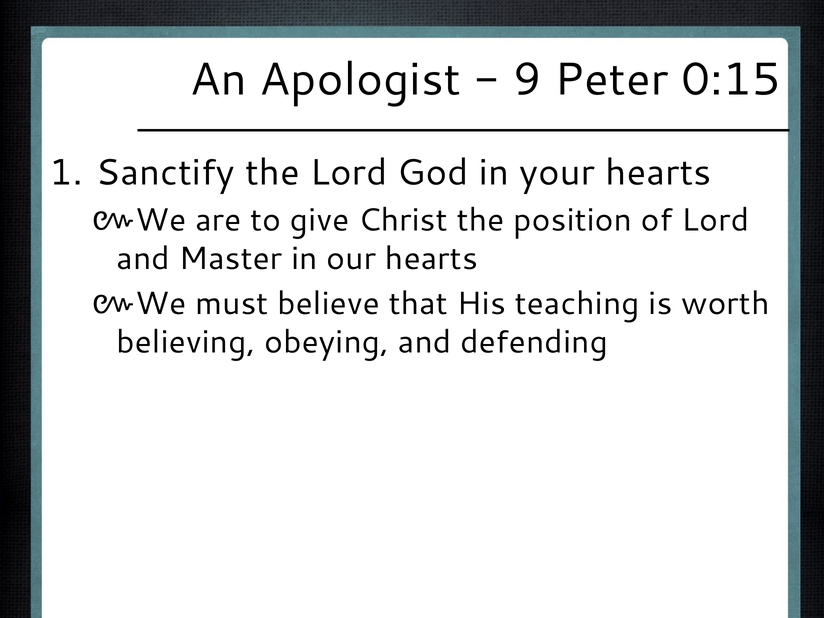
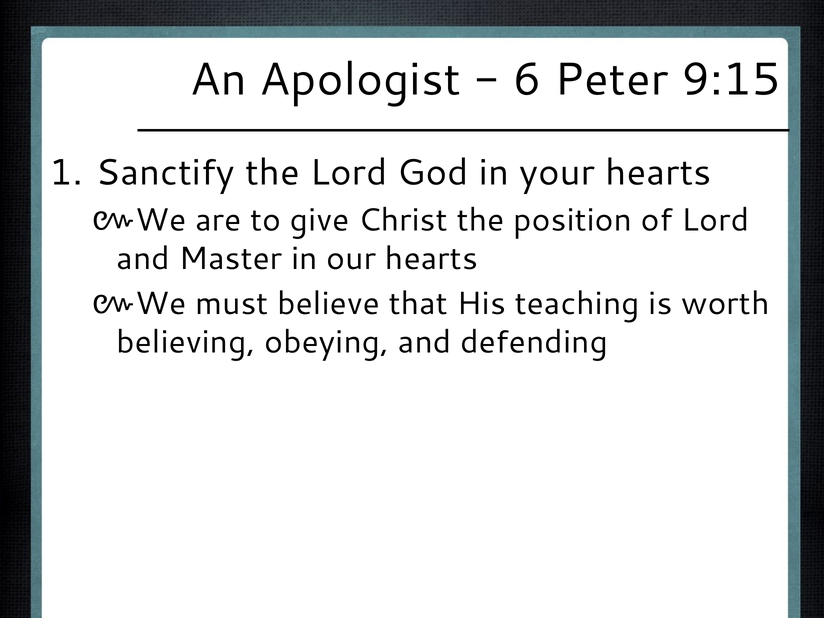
9: 9 -> 6
0:15: 0:15 -> 9:15
